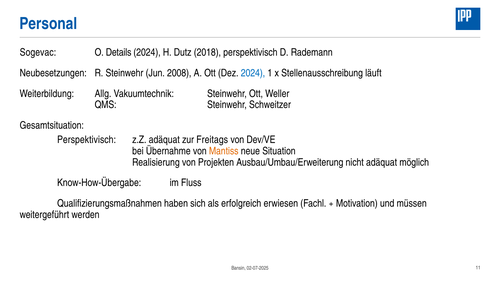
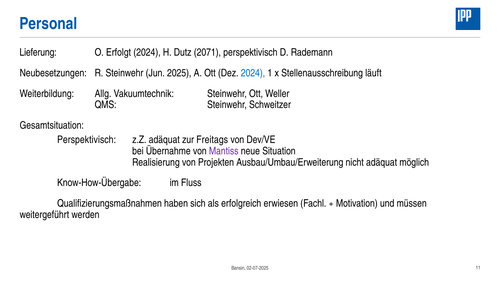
Sogevac: Sogevac -> Lieferung
Details: Details -> Erfolgt
2018: 2018 -> 2071
2008: 2008 -> 2025
Mantiss colour: orange -> purple
